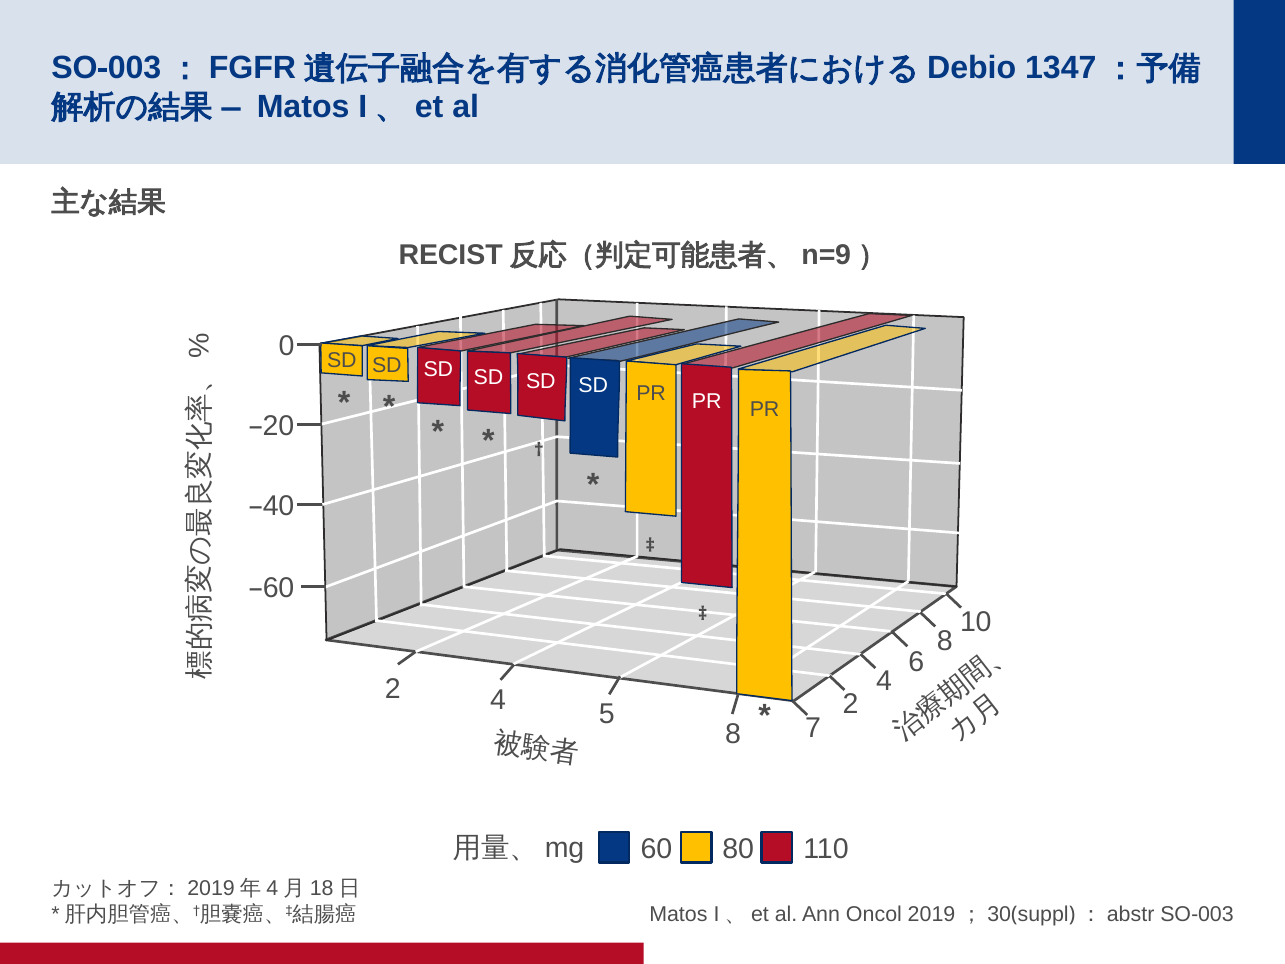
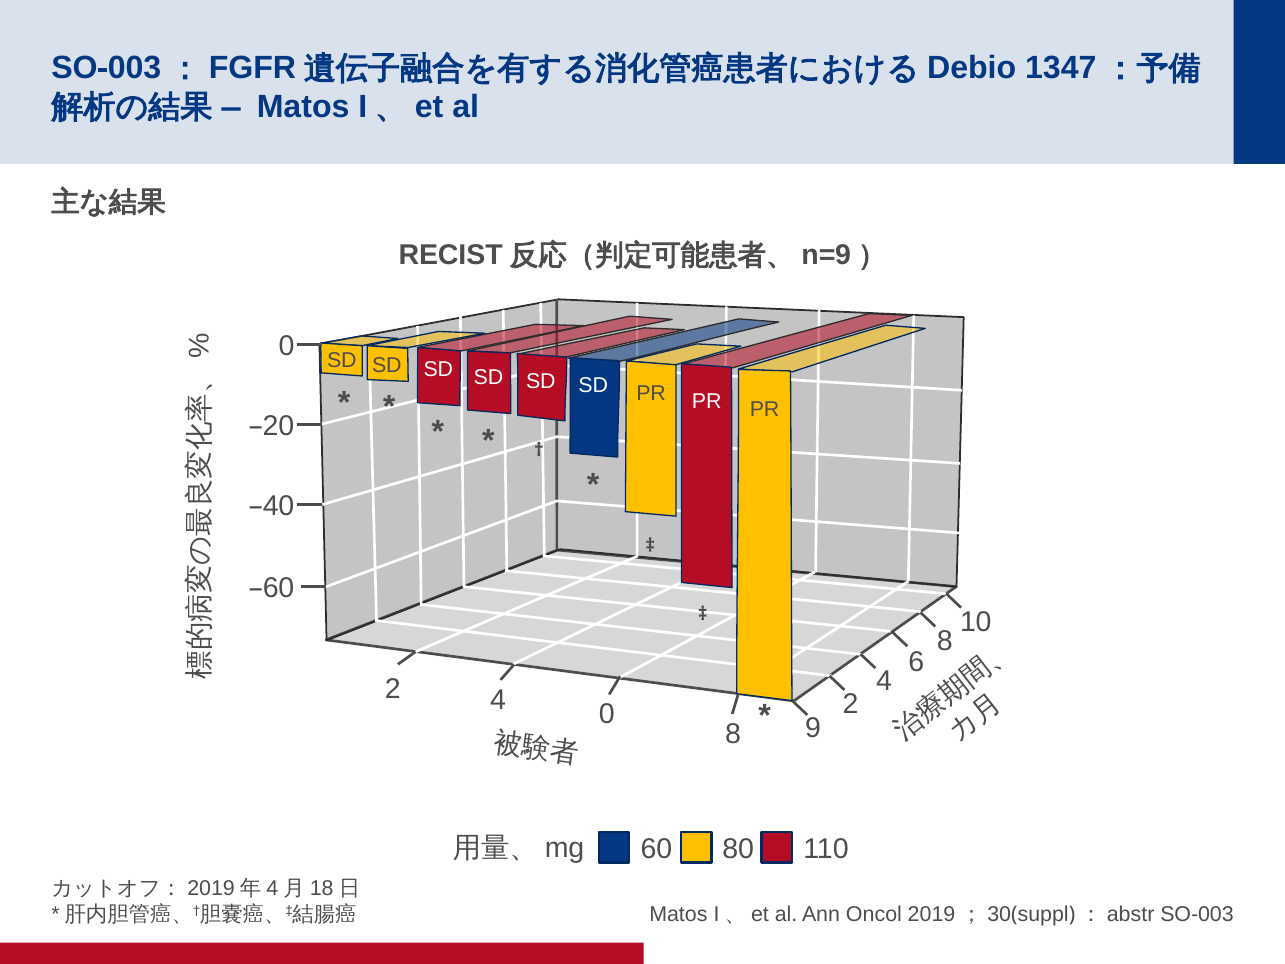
4 5: 5 -> 0
7: 7 -> 9
